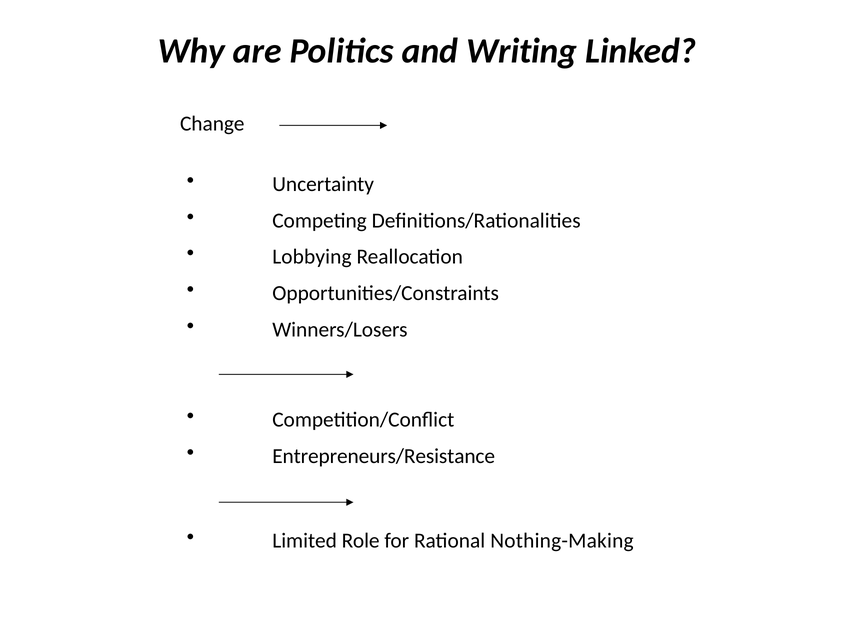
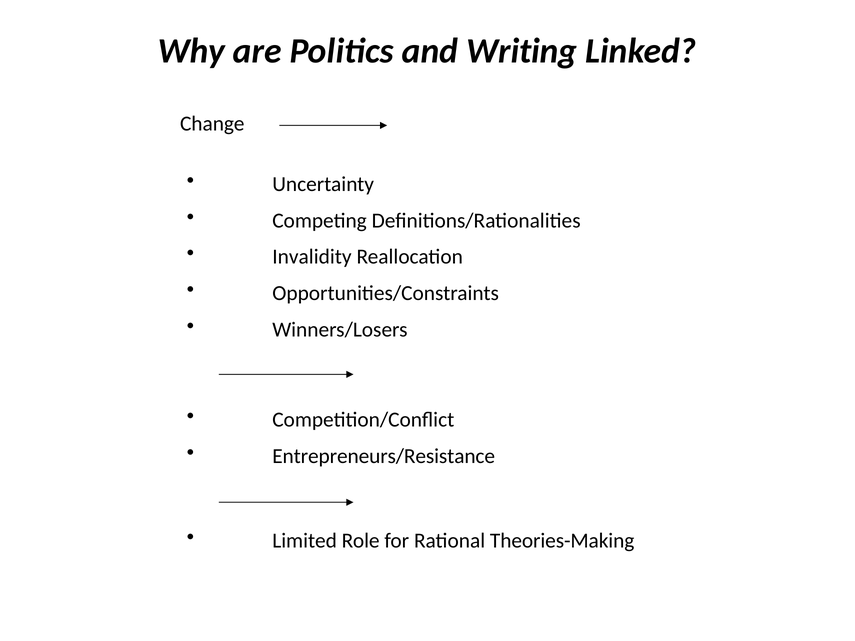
Lobbying: Lobbying -> Invalidity
Nothing-Making: Nothing-Making -> Theories-Making
